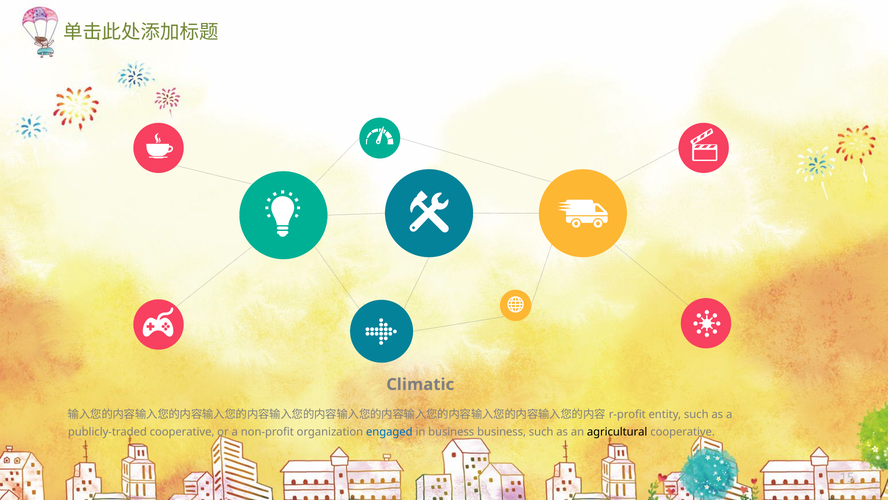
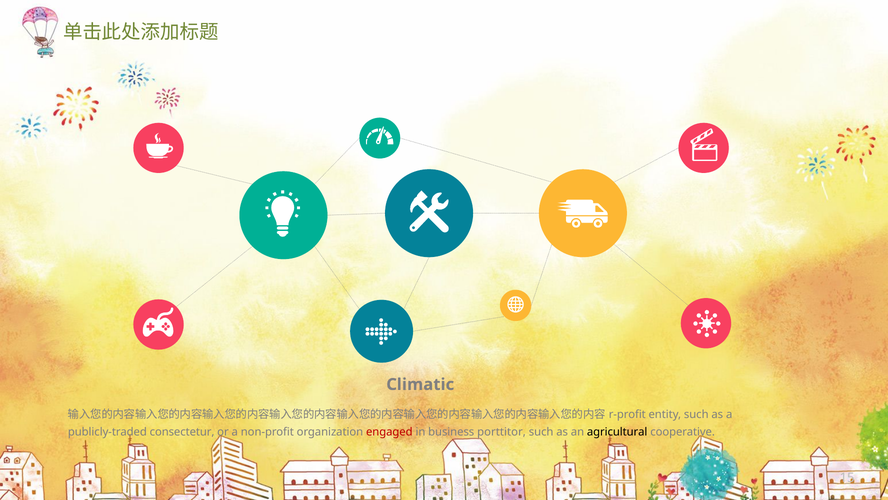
publicly-traded cooperative: cooperative -> consectetur
engaged colour: blue -> red
business business: business -> porttitor
